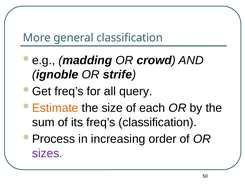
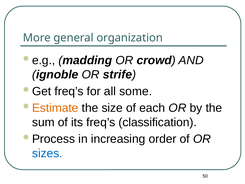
general classification: classification -> organization
query: query -> some
sizes colour: purple -> blue
